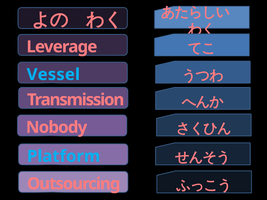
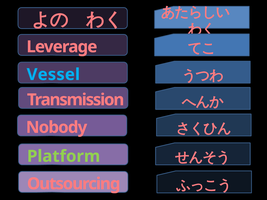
Platform colour: light blue -> light green
